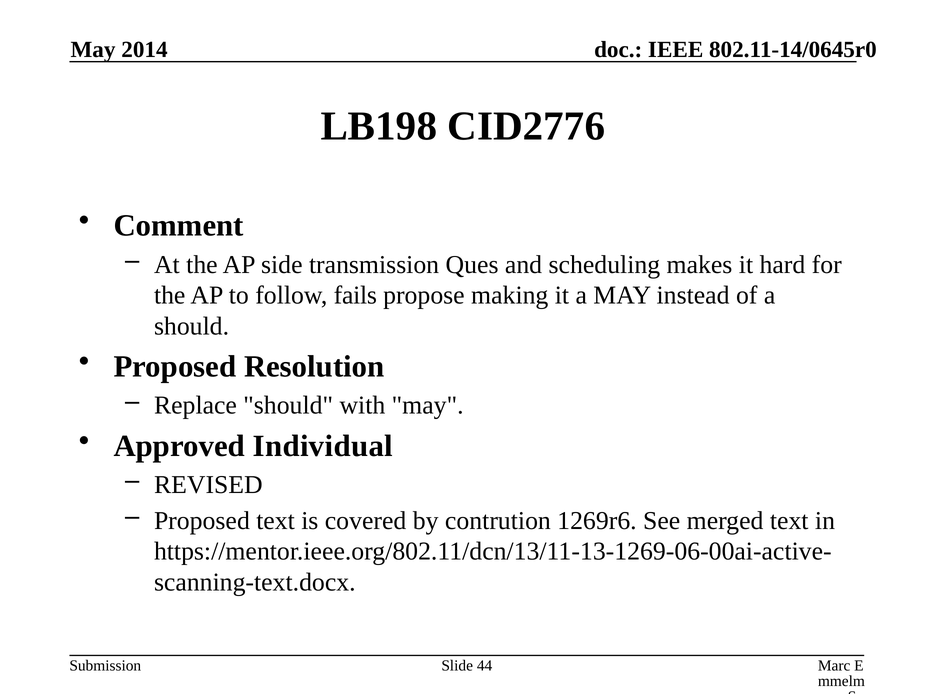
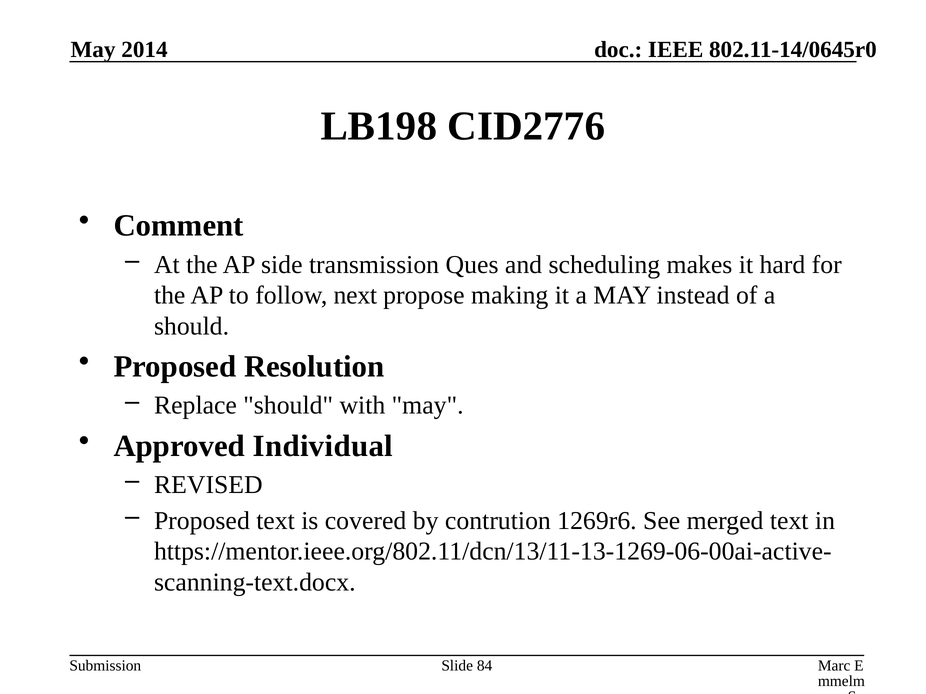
fails: fails -> next
44: 44 -> 84
